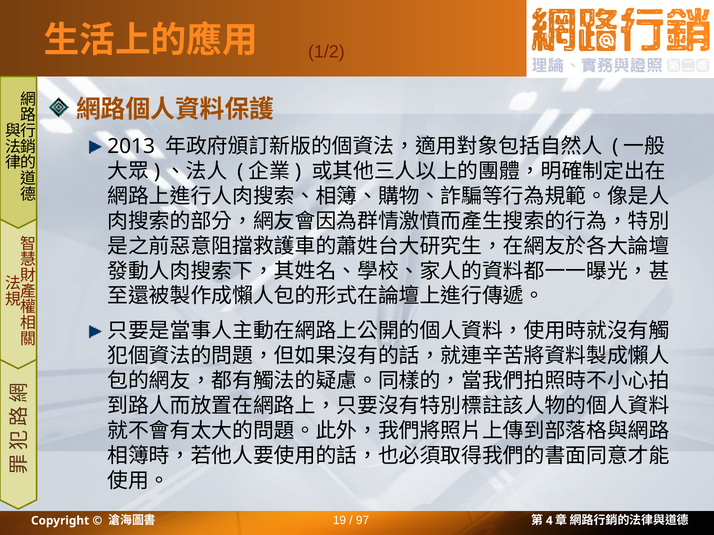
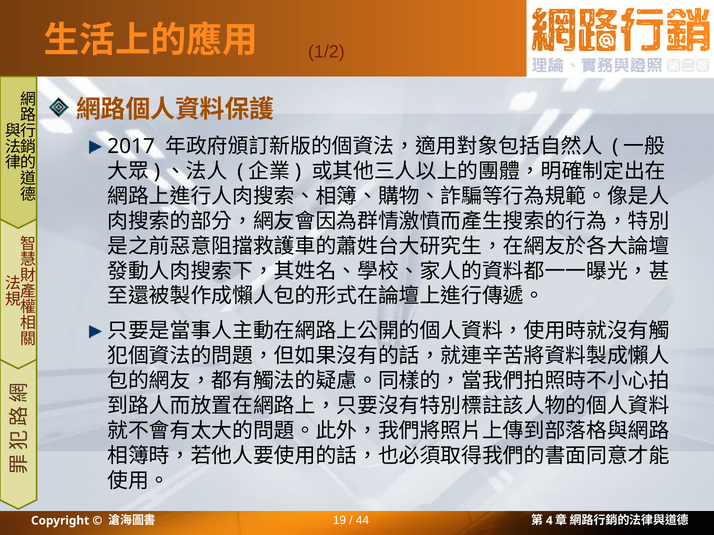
2013: 2013 -> 2017
97: 97 -> 44
